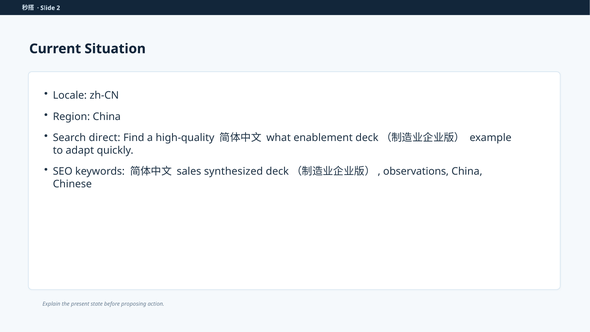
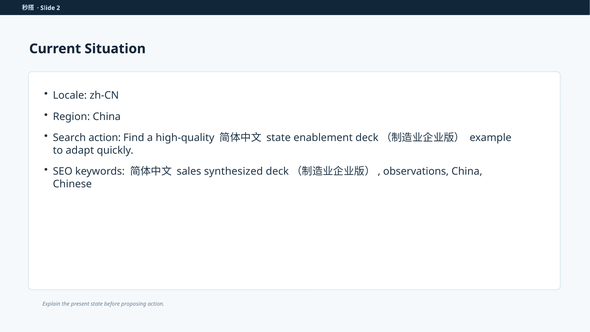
Search direct: direct -> action
what at (279, 138): what -> state
